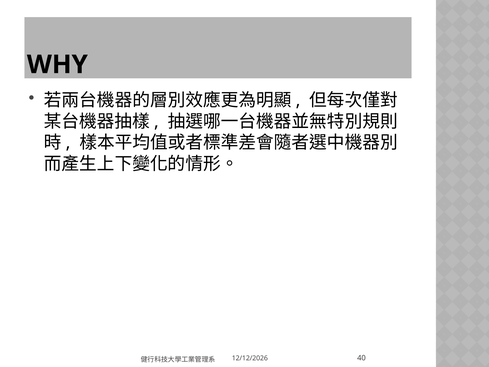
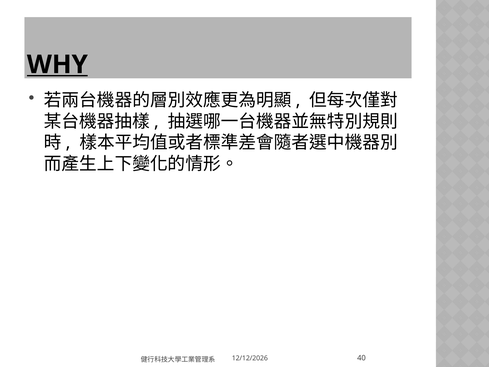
WHY underline: none -> present
